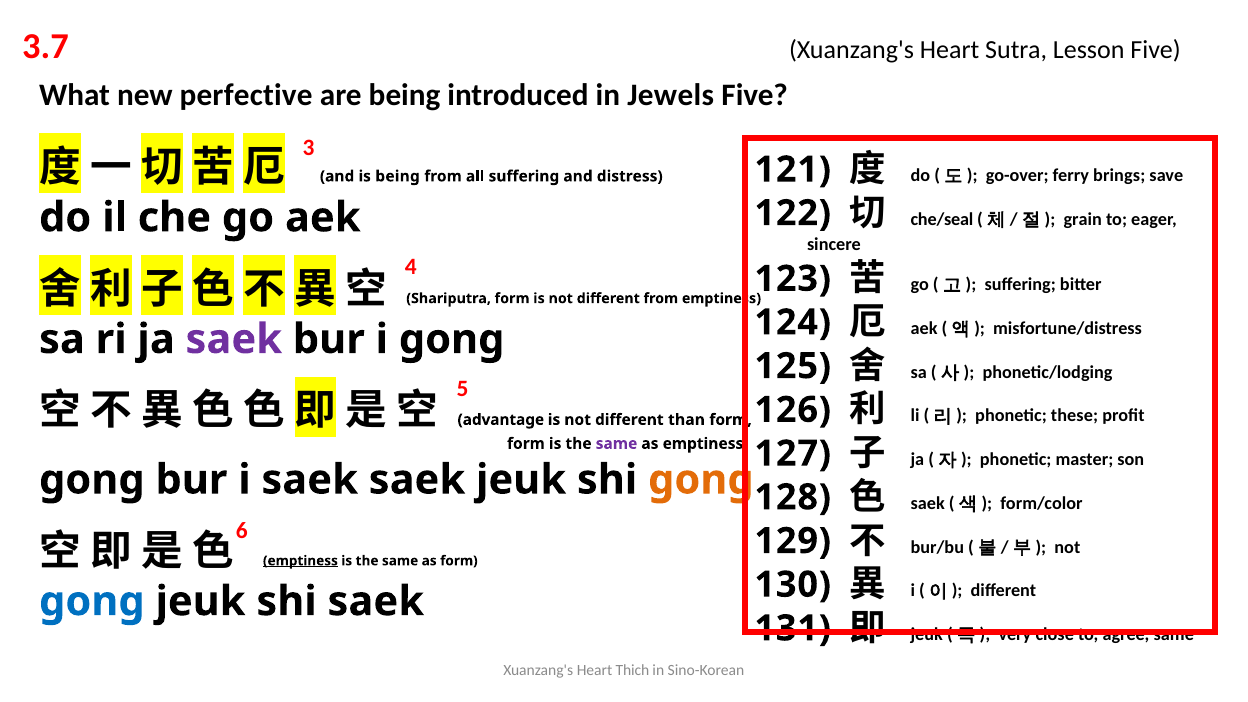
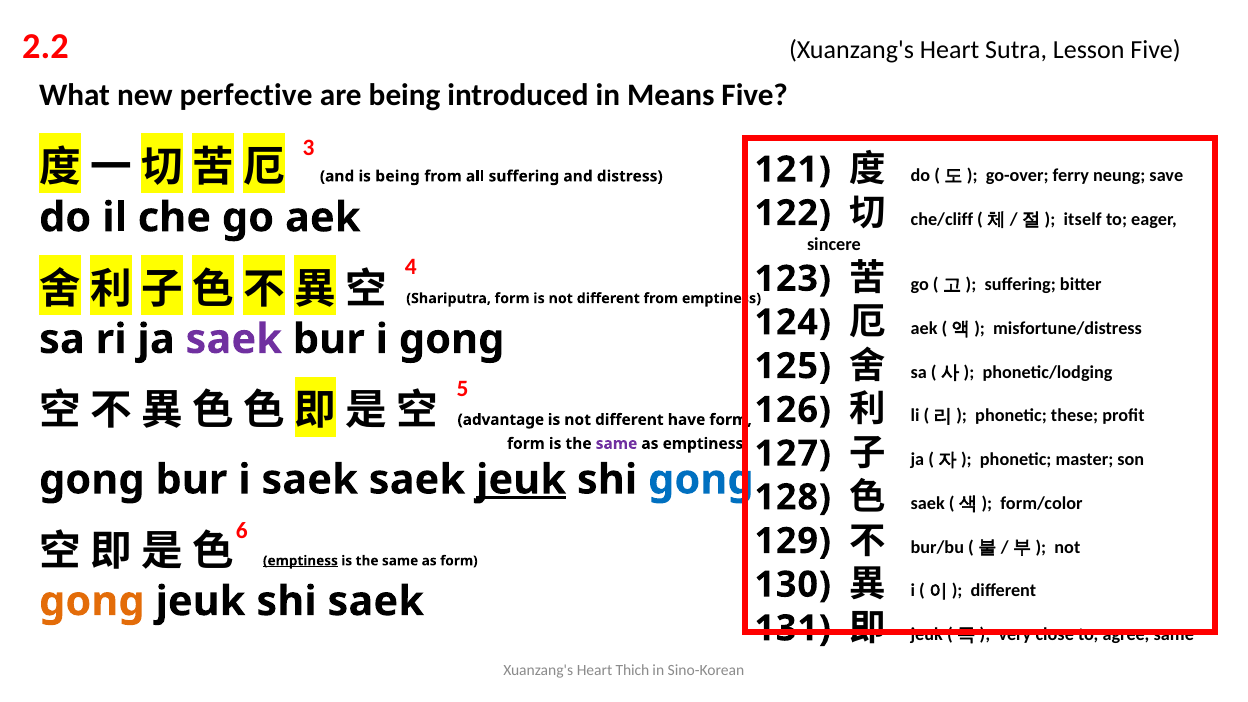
3.7: 3.7 -> 2.2
Jewels: Jewels -> Means
brings: brings -> neung
che/seal: che/seal -> che/cliff
grain: grain -> itself
than: than -> have
jeuk at (521, 480) underline: none -> present
gong at (701, 480) colour: orange -> blue
gong at (92, 601) colour: blue -> orange
